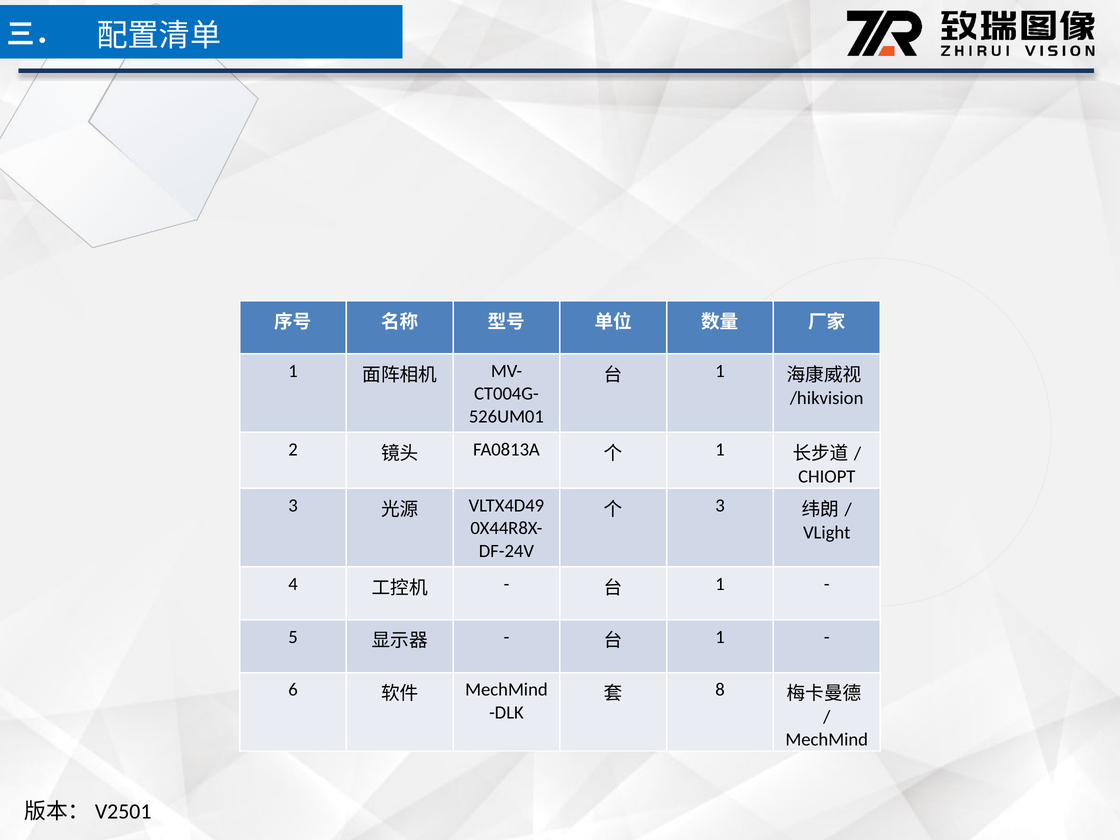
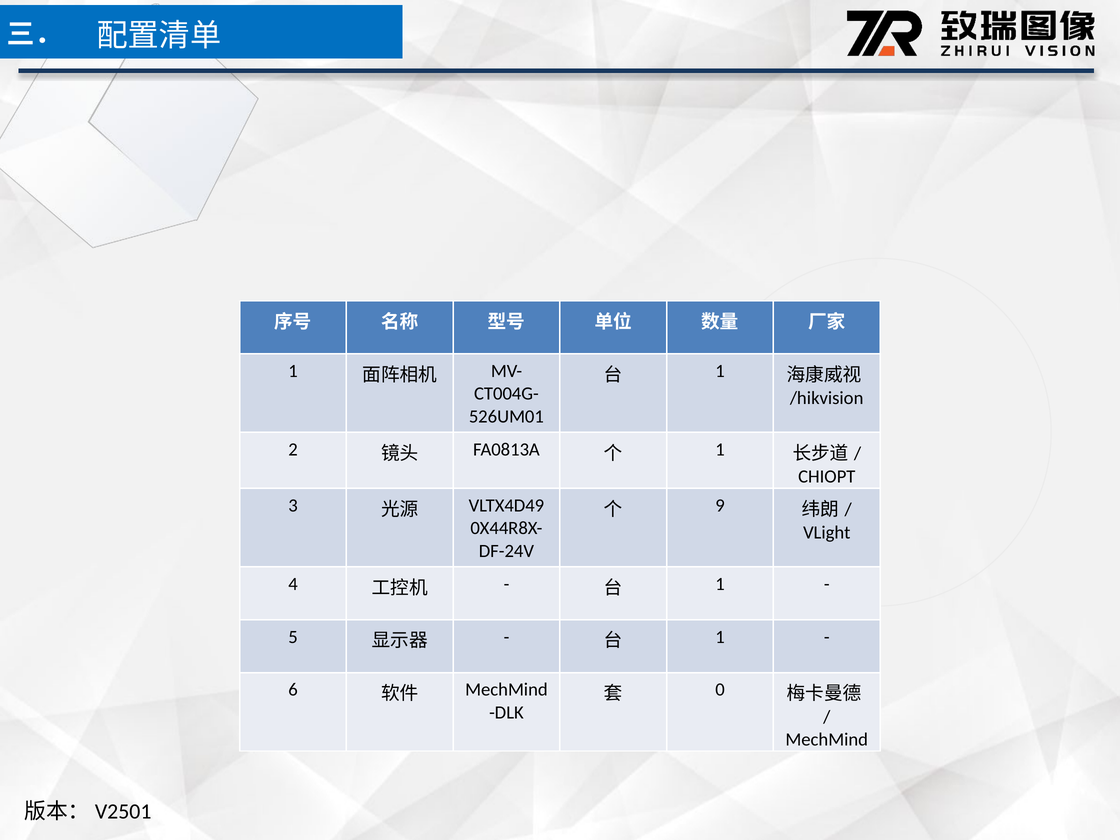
3 at (720, 506): 3 -> 9
8: 8 -> 0
